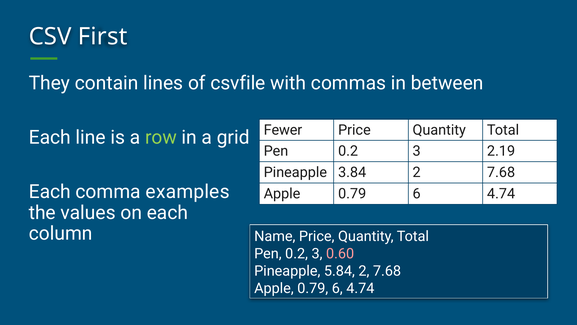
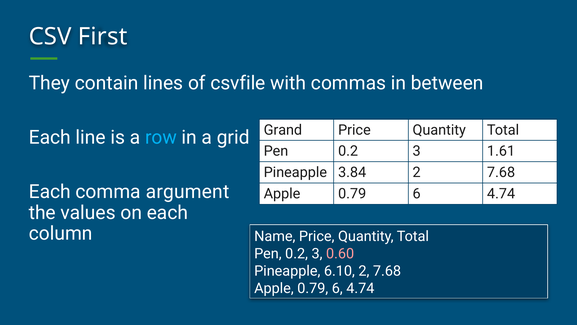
Fewer: Fewer -> Grand
row colour: light green -> light blue
2.19: 2.19 -> 1.61
examples: examples -> argument
5.84: 5.84 -> 6.10
